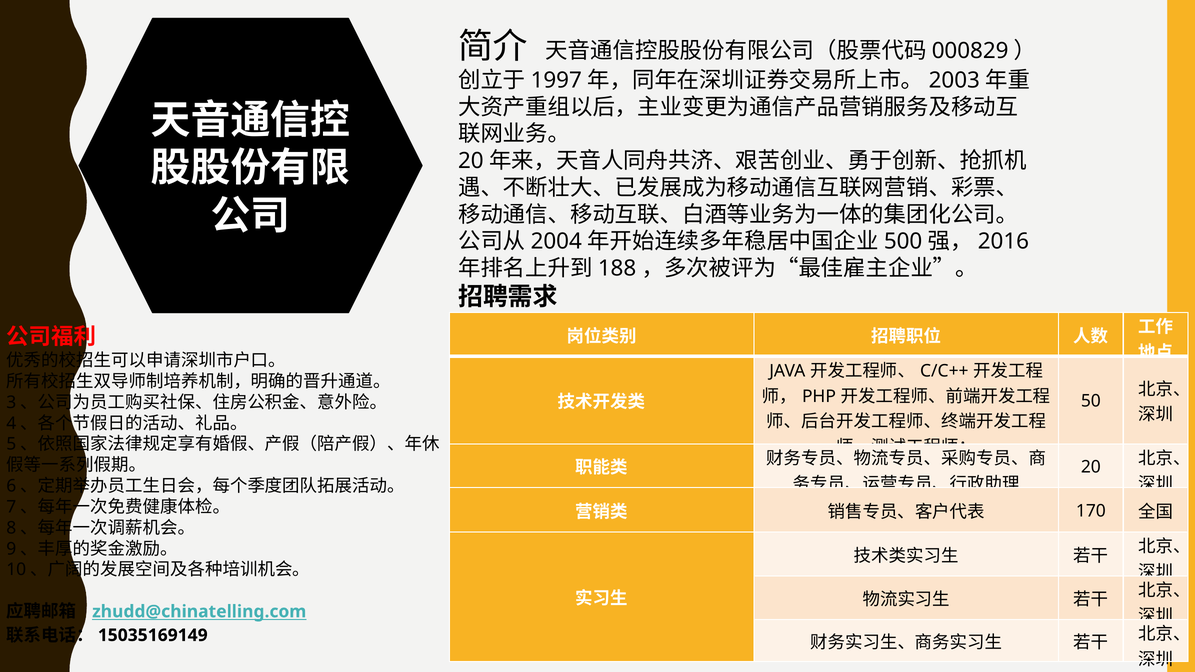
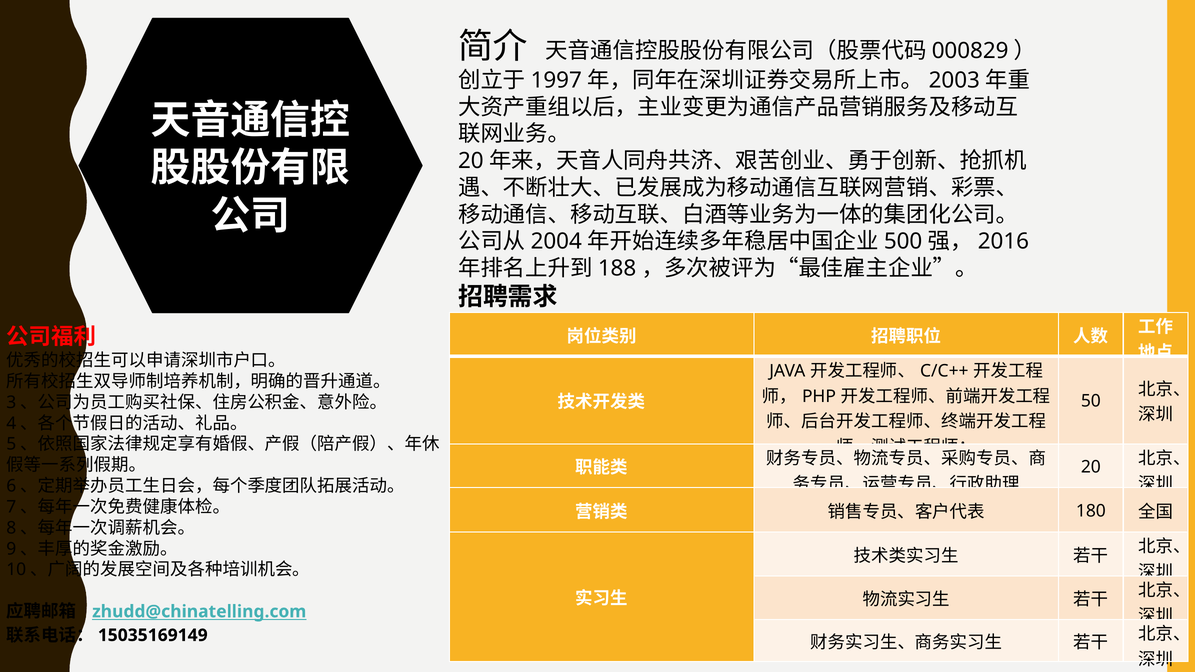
170: 170 -> 180
